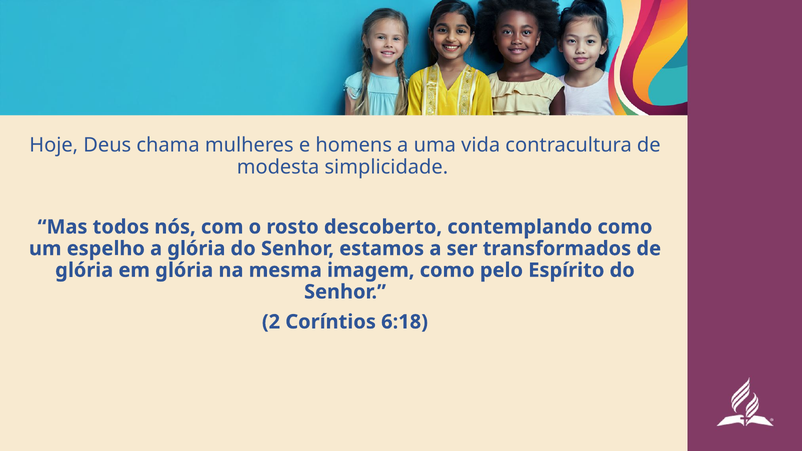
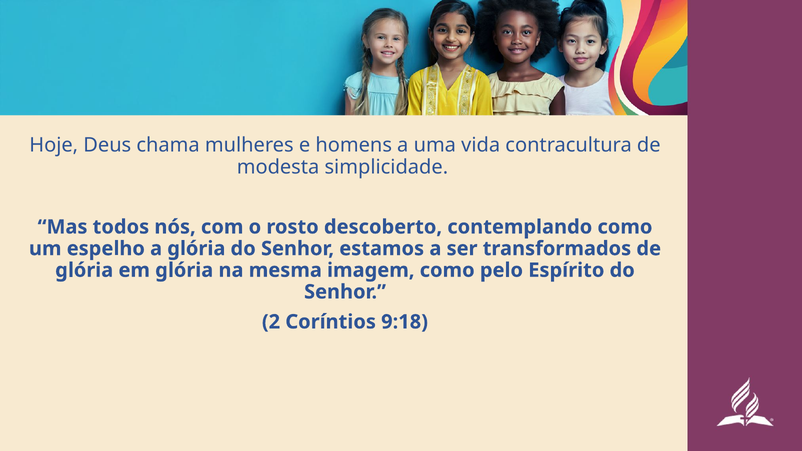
6:18: 6:18 -> 9:18
